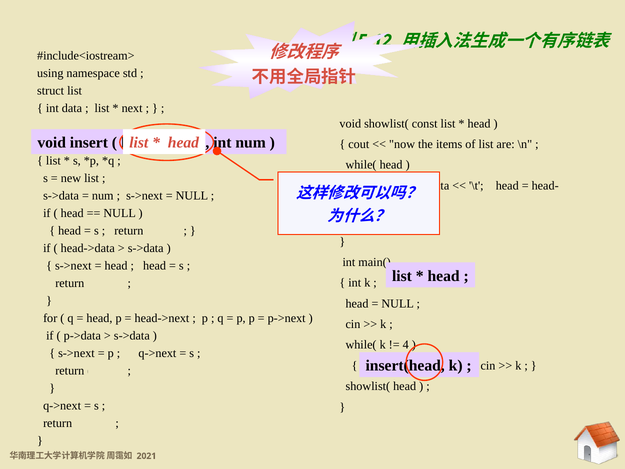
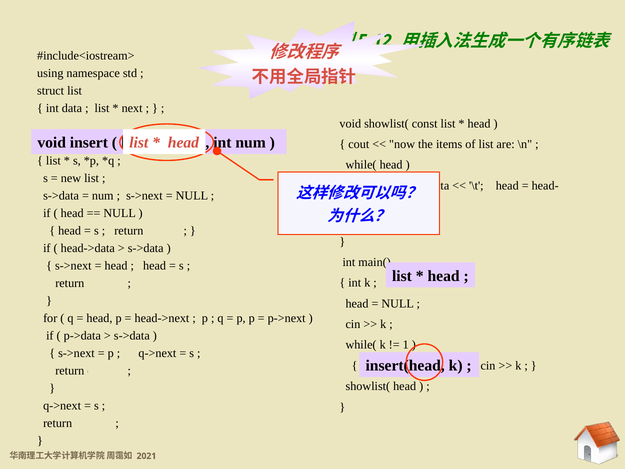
4: 4 -> 1
